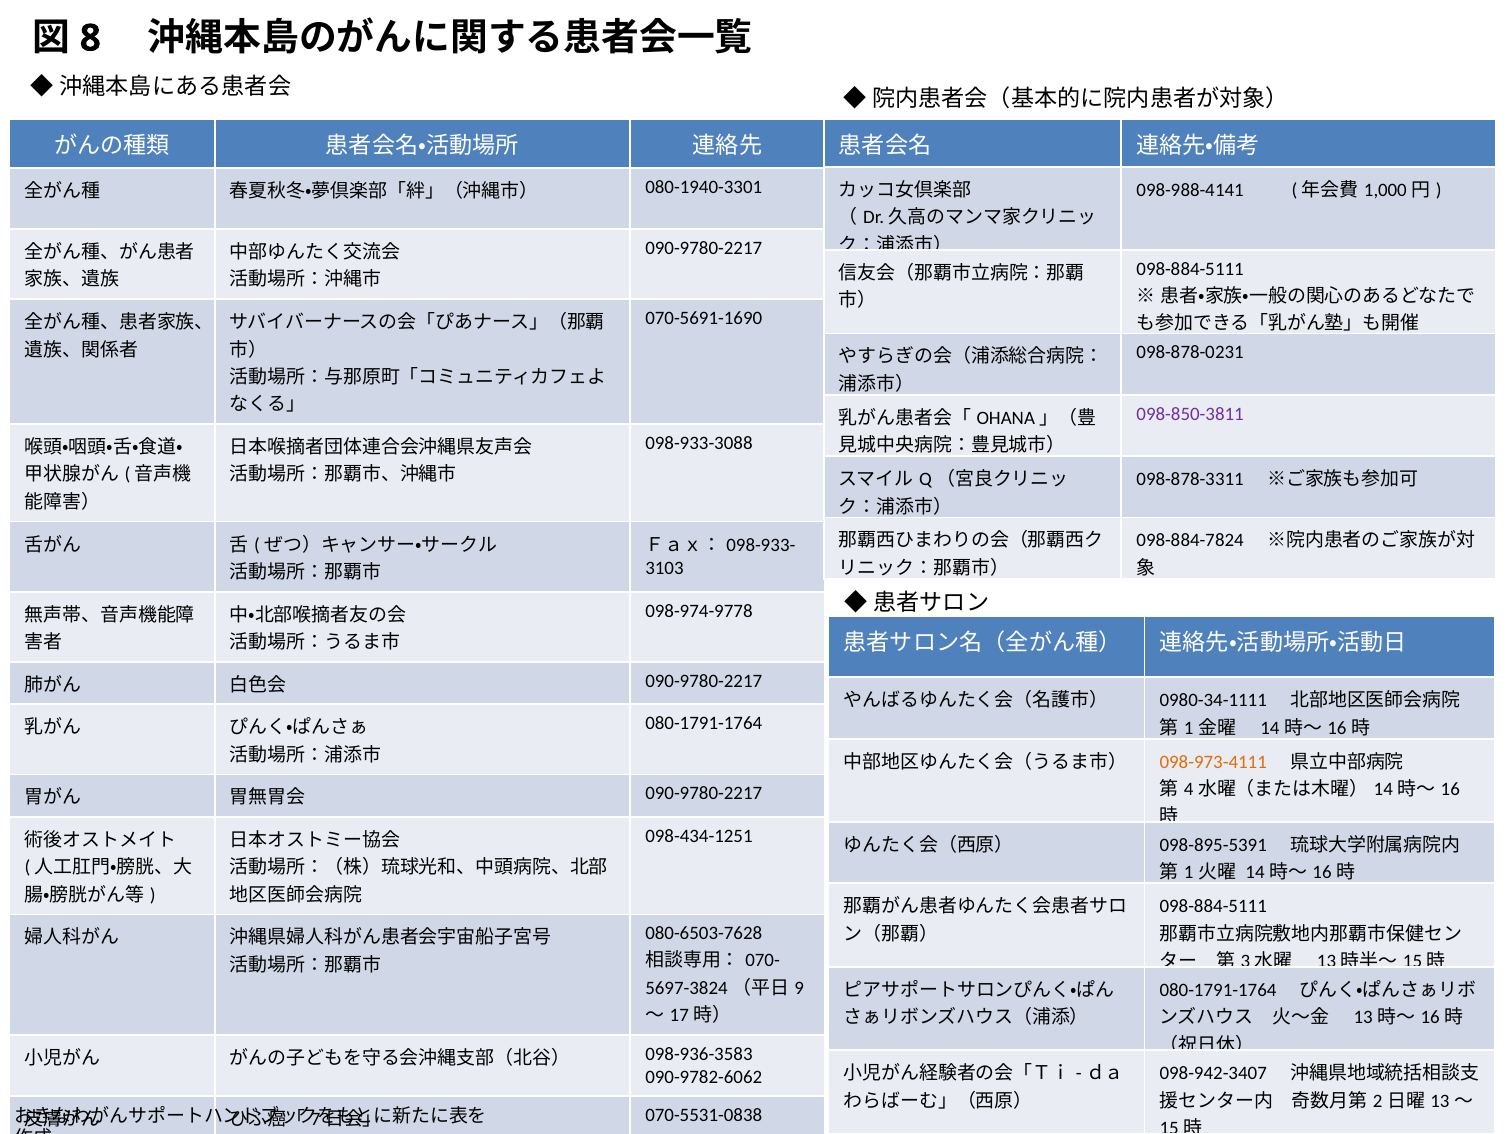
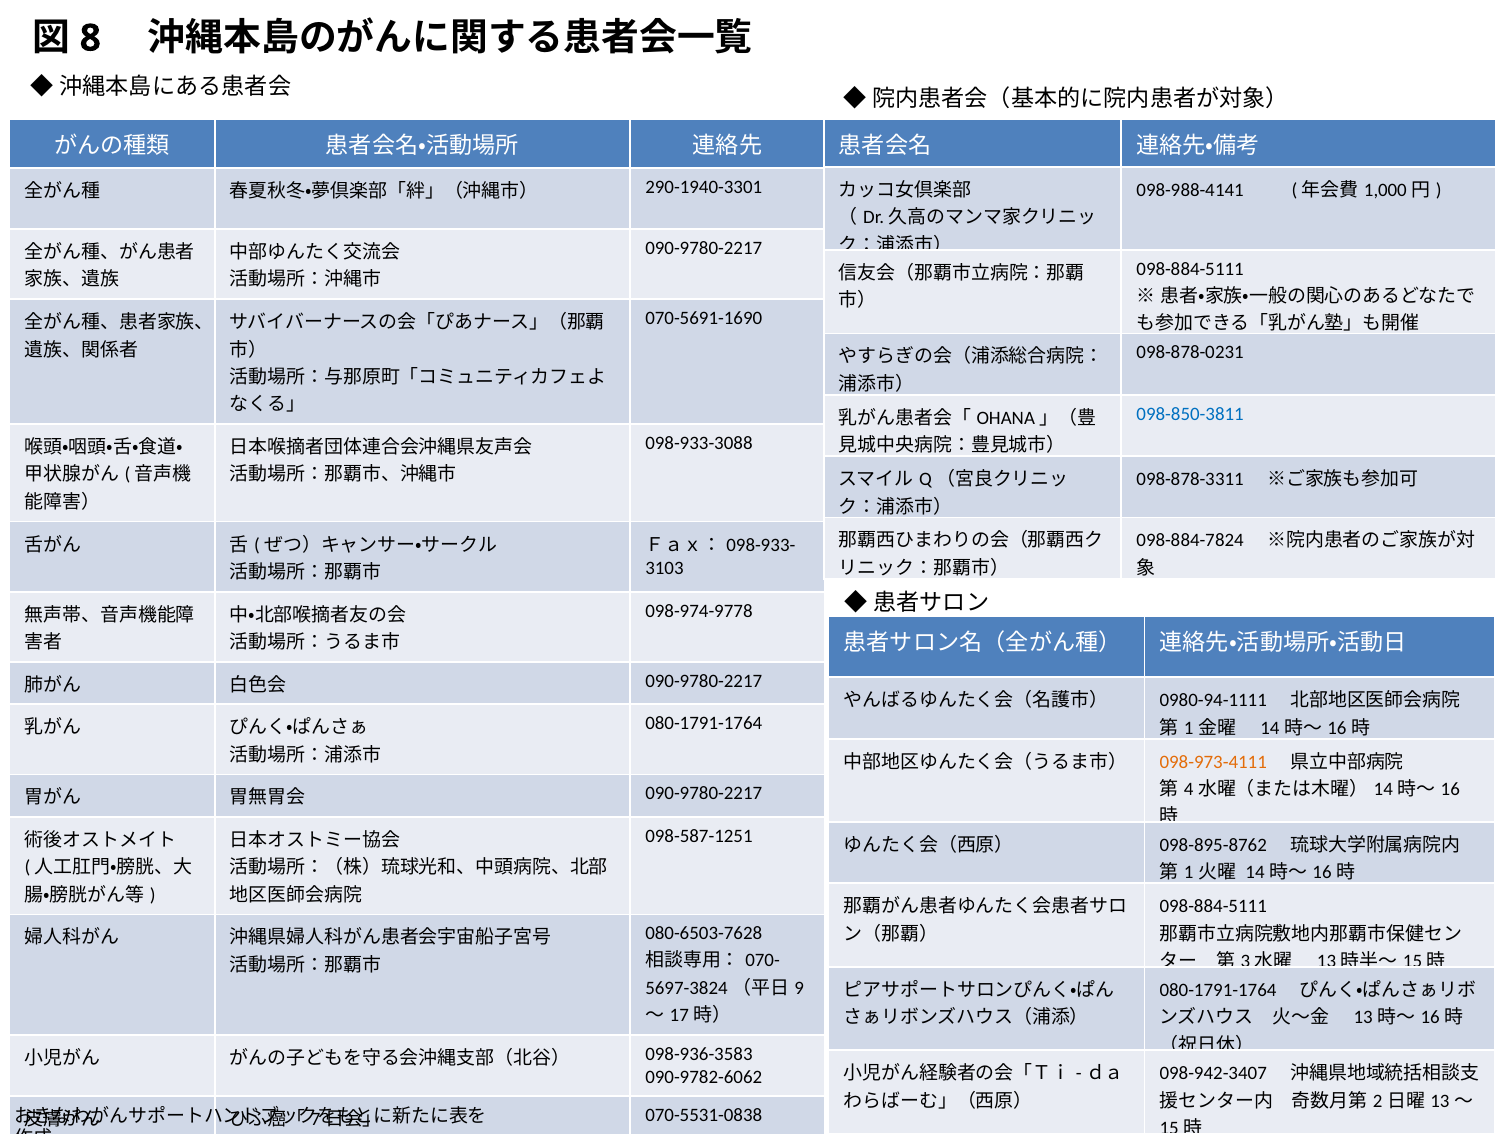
080-1940-3301: 080-1940-3301 -> 290-1940-3301
098-850-3811 colour: purple -> blue
0980-34-1111: 0980-34-1111 -> 0980-94-1111
098-434-1251: 098-434-1251 -> 098-587-1251
098-895-5391: 098-895-5391 -> 098-895-8762
